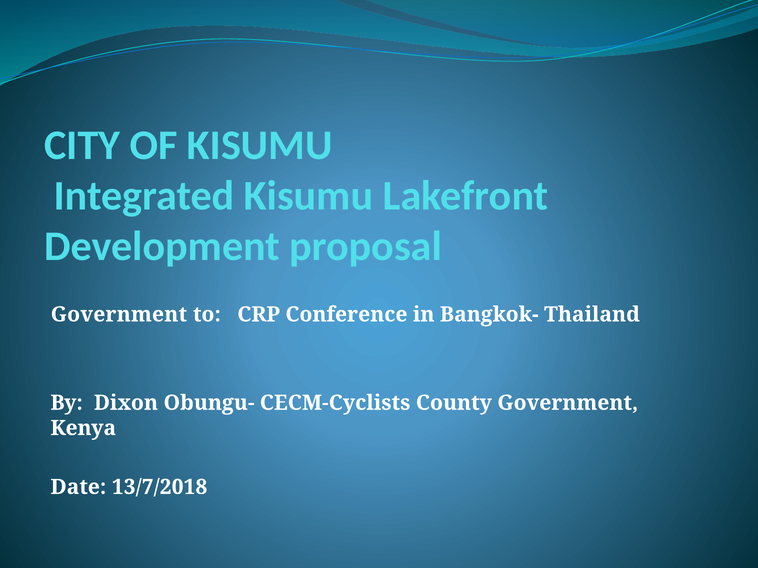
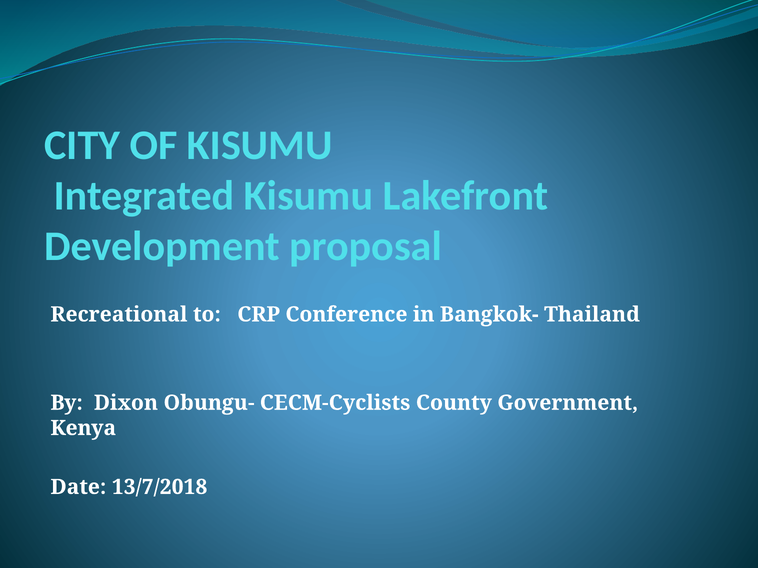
Government at (119, 315): Government -> Recreational
